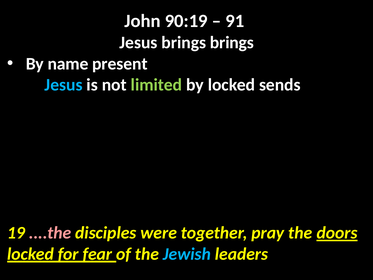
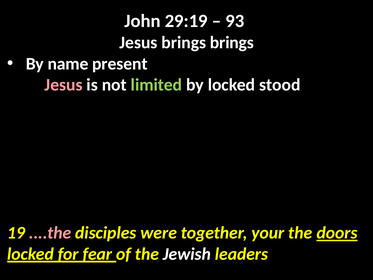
90:19: 90:19 -> 29:19
91: 91 -> 93
Jesus at (63, 85) colour: light blue -> pink
sends: sends -> stood
pray: pray -> your
Jewish colour: light blue -> white
